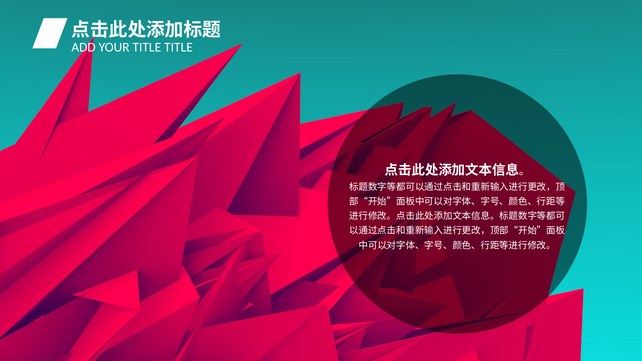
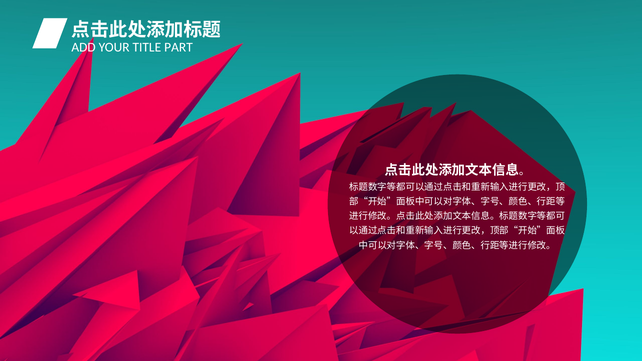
TITLE TITLE: TITLE -> PART
